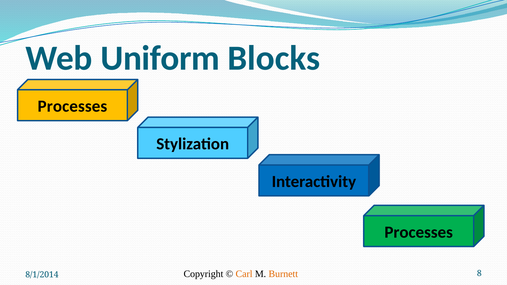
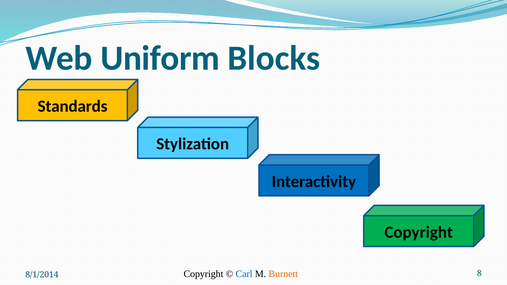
Processes at (72, 106): Processes -> Standards
Processes at (419, 232): Processes -> Copyright
Carl colour: orange -> blue
